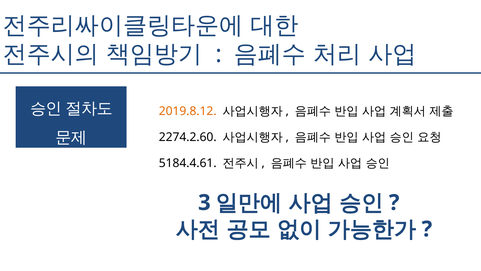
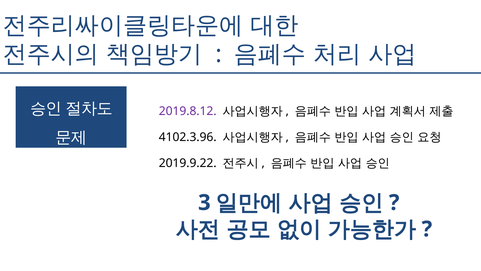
2019.8.12 colour: orange -> purple
2274.2.60: 2274.2.60 -> 4102.3.96
5184.4.61: 5184.4.61 -> 2019.9.22
